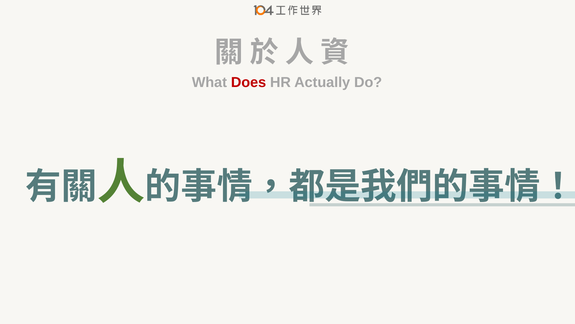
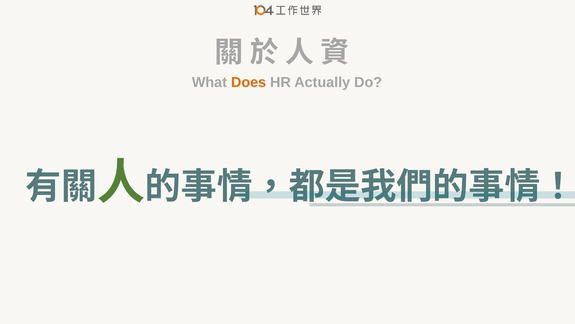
Does colour: red -> orange
